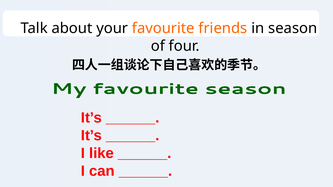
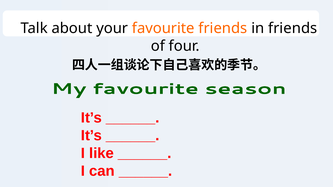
in season: season -> friends
